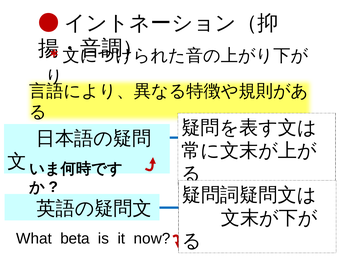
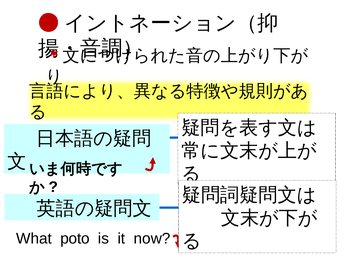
beta: beta -> poto
